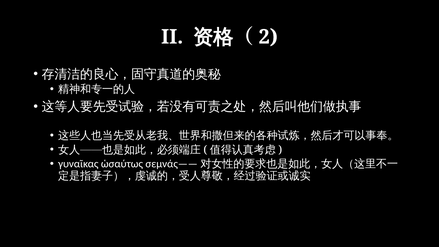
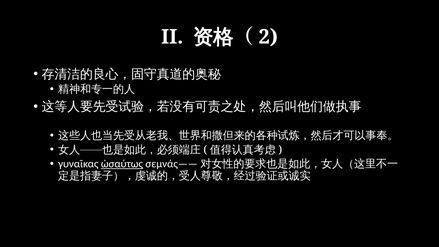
ὡσαύτως underline: none -> present
